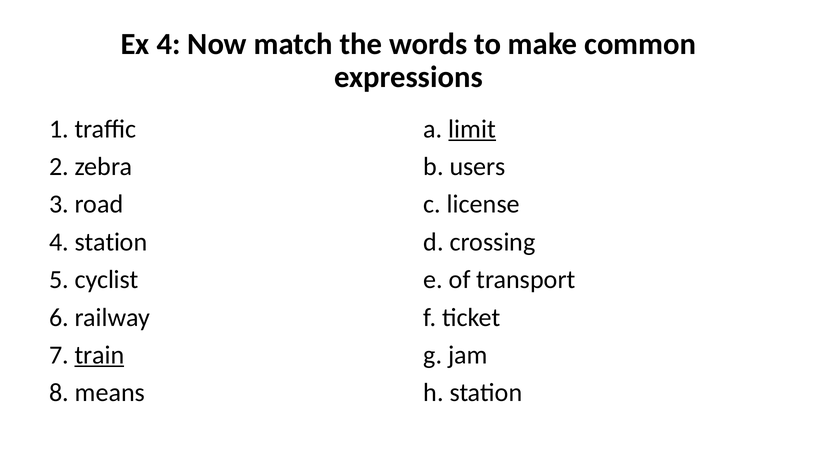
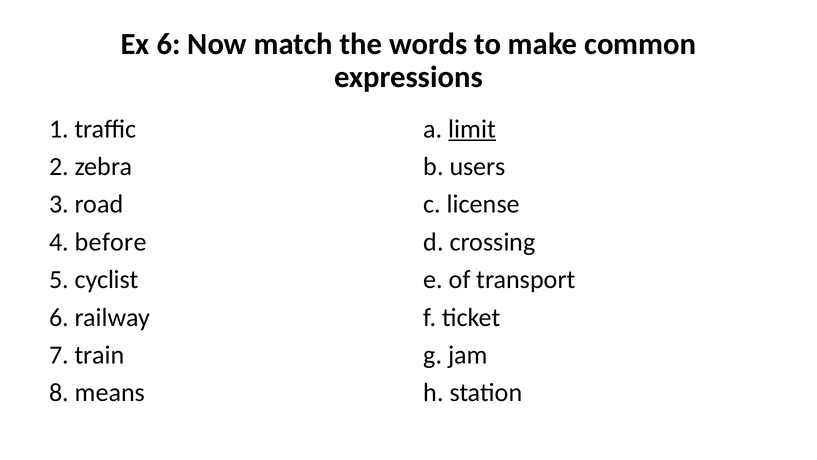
Ex 4: 4 -> 6
4 station: station -> before
train underline: present -> none
